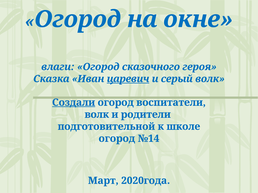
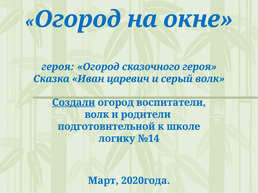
влаги at (58, 67): влаги -> героя
царевич underline: present -> none
огород at (117, 139): огород -> логику
